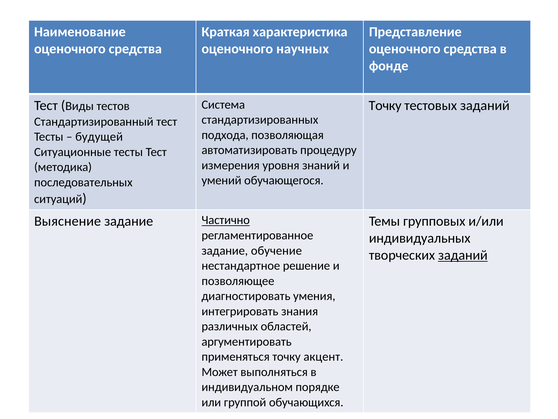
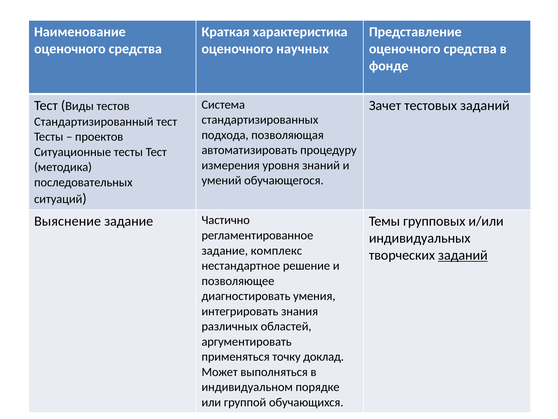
Точку at (385, 105): Точку -> Зачет
будущей: будущей -> проектов
Частично underline: present -> none
обучение: обучение -> комплекс
акцент: акцент -> доклад
